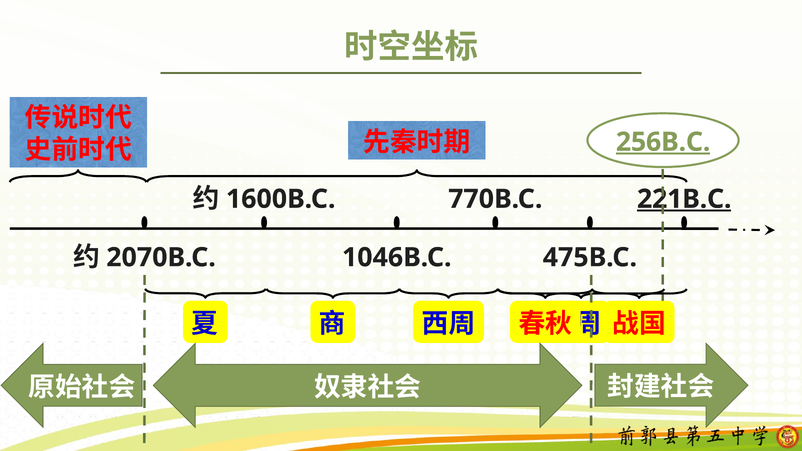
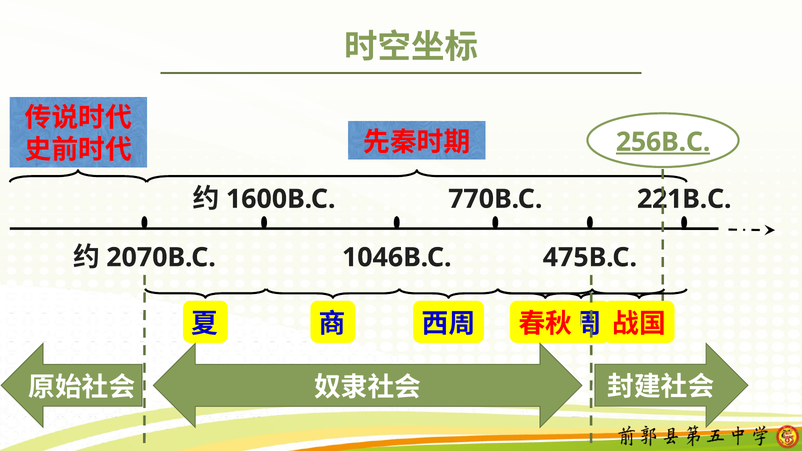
221B.C underline: present -> none
